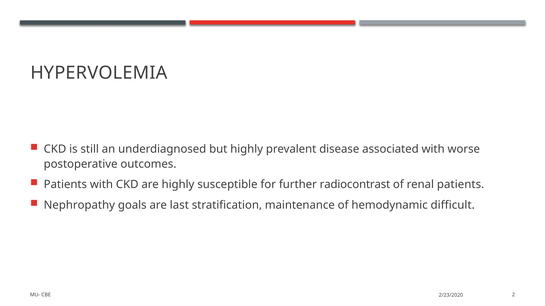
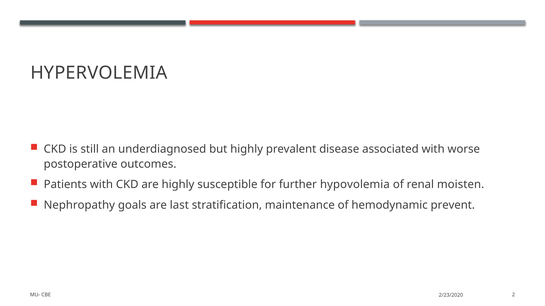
radiocontrast: radiocontrast -> hypovolemia
renal patients: patients -> moisten
difficult: difficult -> prevent
